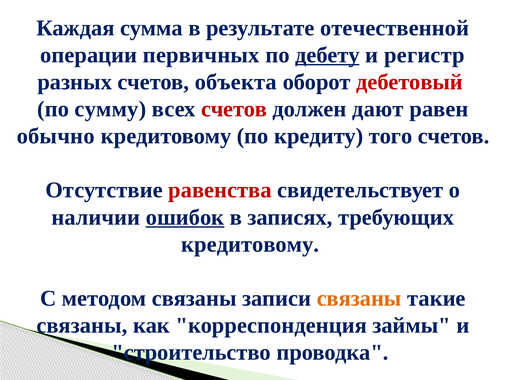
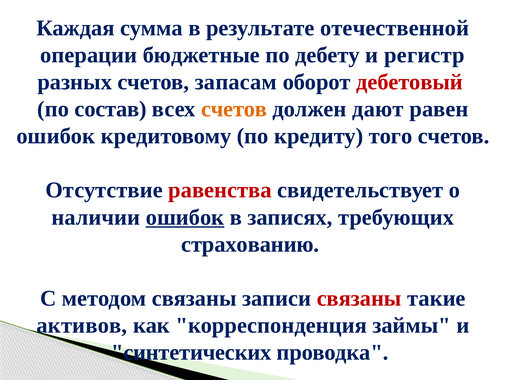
первичных: первичных -> бюджетные
дебету underline: present -> none
объекта: объекта -> запасам
сумму: сумму -> состав
счетов at (234, 109) colour: red -> orange
обычно at (56, 136): обычно -> ошибок
кредитовому at (250, 244): кредитовому -> страхованию
связаны at (359, 298) colour: orange -> red
связаны at (82, 325): связаны -> активов
строительство: строительство -> синтетических
